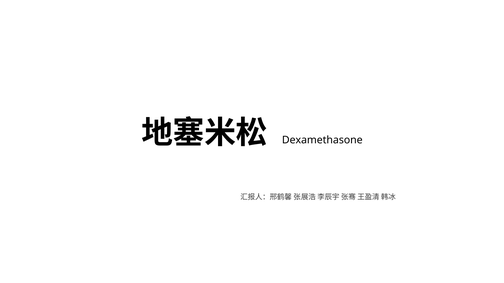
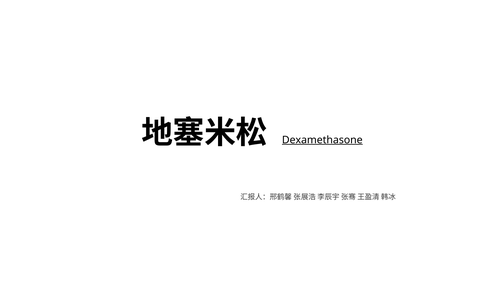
Dexamethasone underline: none -> present
